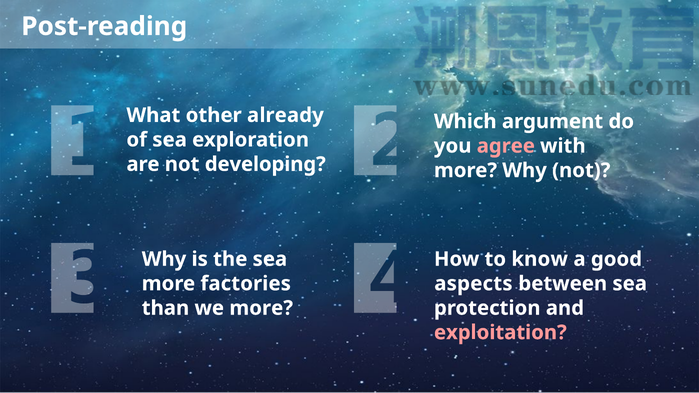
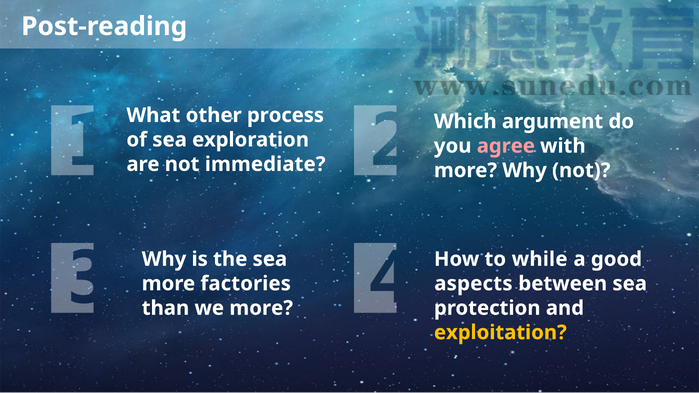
already: already -> process
developing: developing -> immediate
know: know -> while
exploitation colour: pink -> yellow
